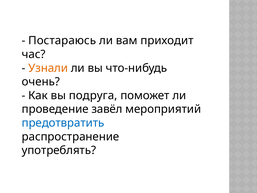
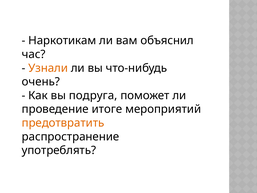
Постараюсь: Постараюсь -> Наркотикам
приходит: приходит -> объяснил
завёл: завёл -> итоге
предотвратить colour: blue -> orange
